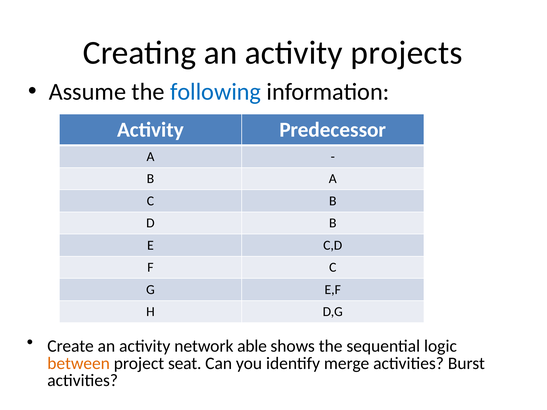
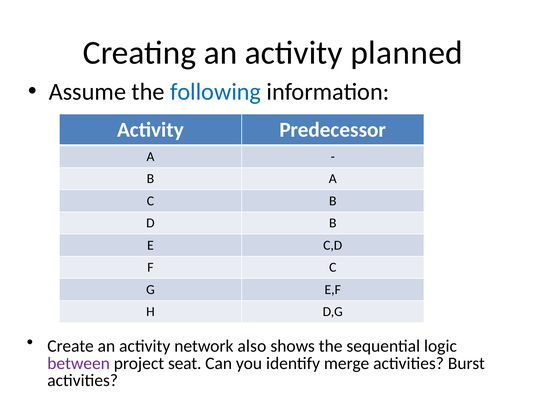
projects: projects -> planned
able: able -> also
between colour: orange -> purple
